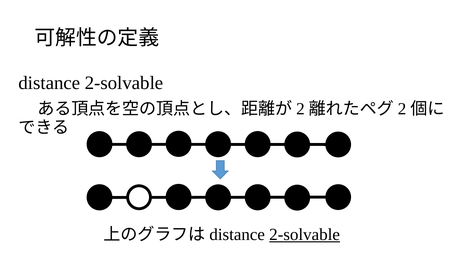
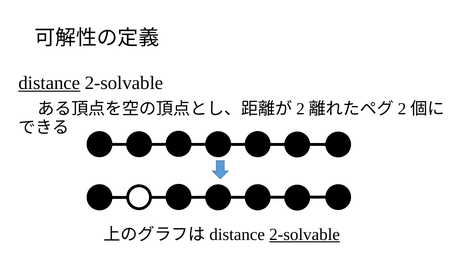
distance at (49, 83) underline: none -> present
